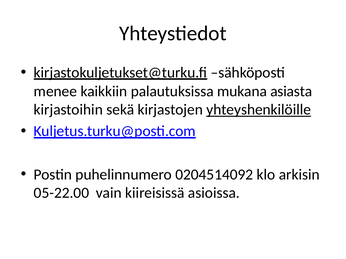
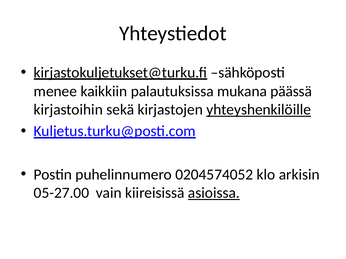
asiasta: asiasta -> päässä
0204514092: 0204514092 -> 0204574052
05-22.00: 05-22.00 -> 05-27.00
asioissa underline: none -> present
